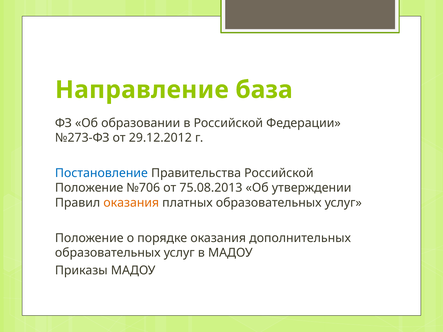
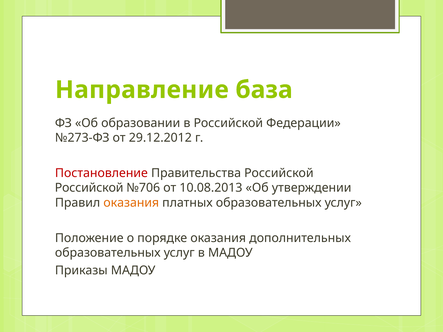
Постановление colour: blue -> red
Положение at (89, 188): Положение -> Российской
75.08.2013: 75.08.2013 -> 10.08.2013
